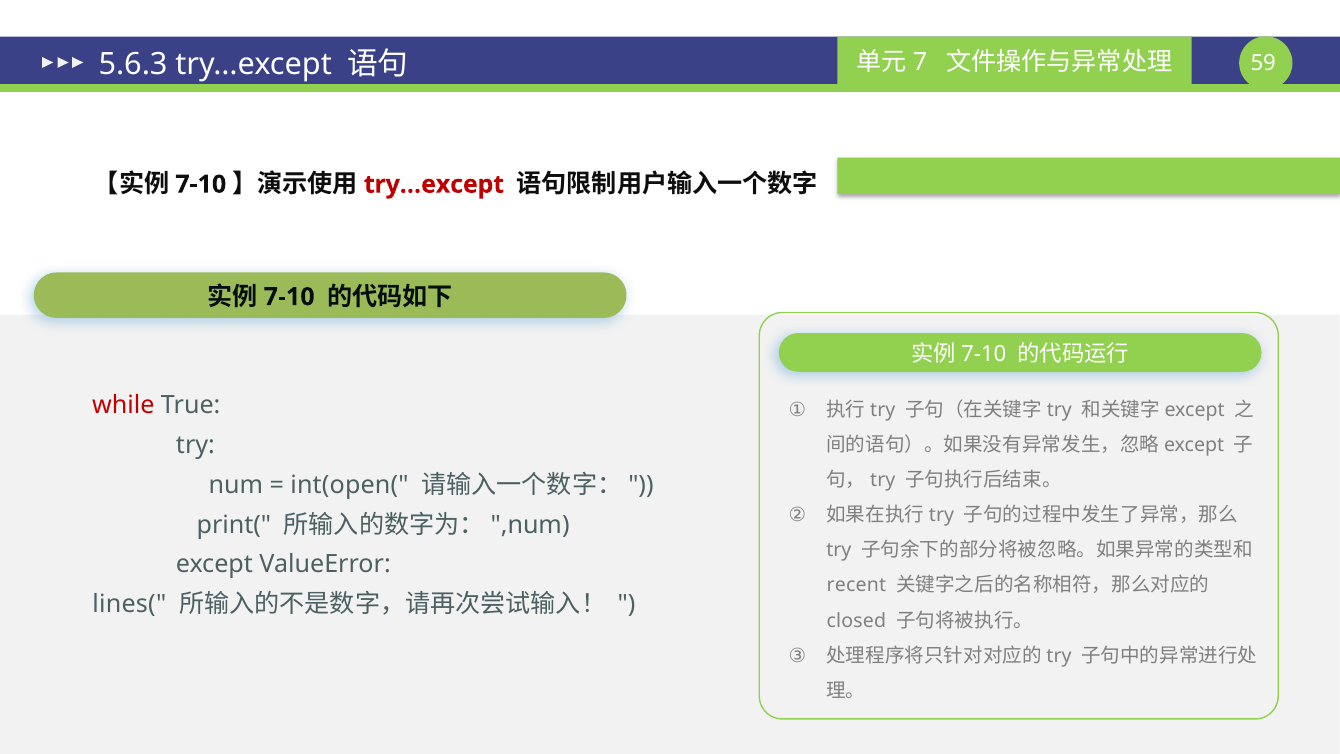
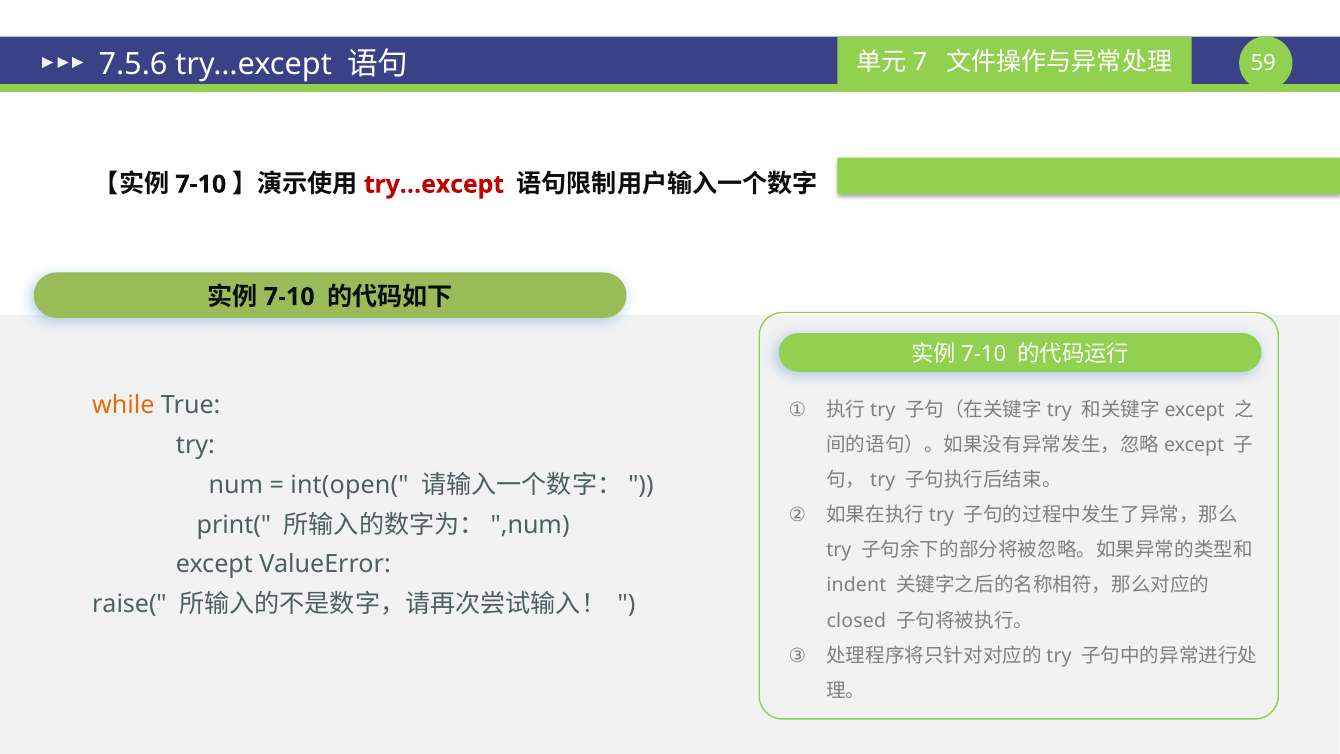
5.6.3: 5.6.3 -> 7.5.6
while colour: red -> orange
recent: recent -> indent
lines(: lines( -> raise(
